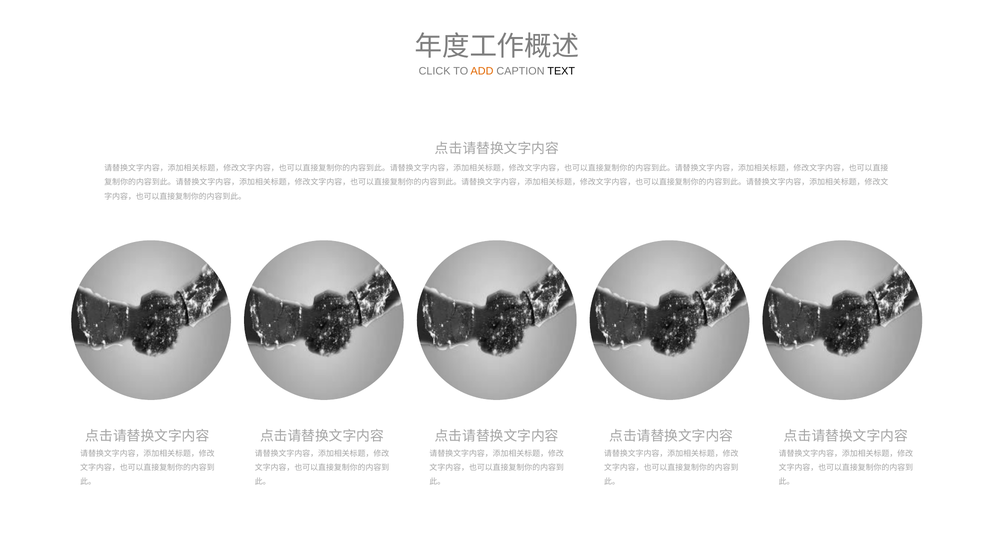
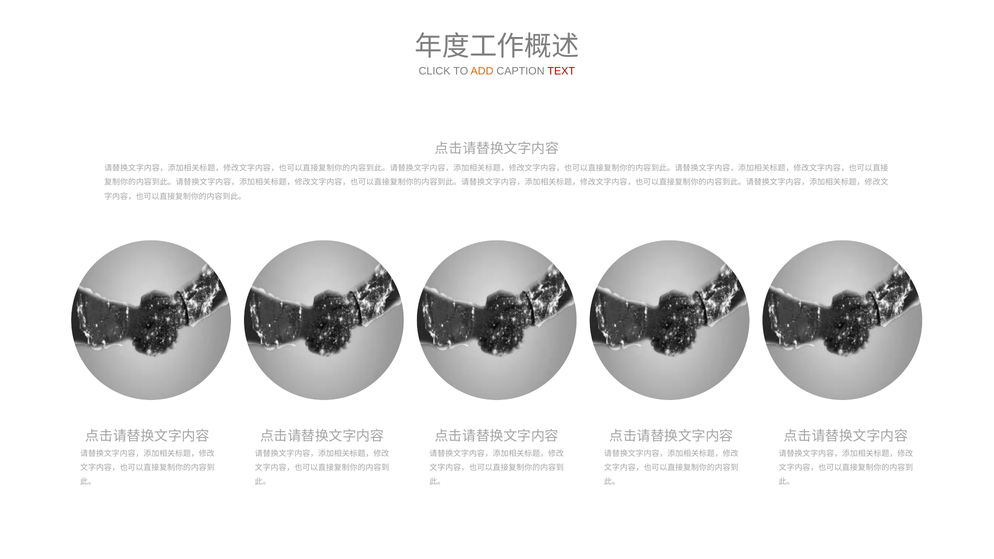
TEXT colour: black -> red
